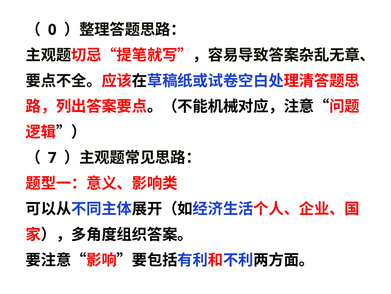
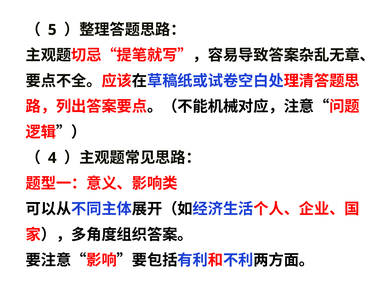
0: 0 -> 5
7: 7 -> 4
